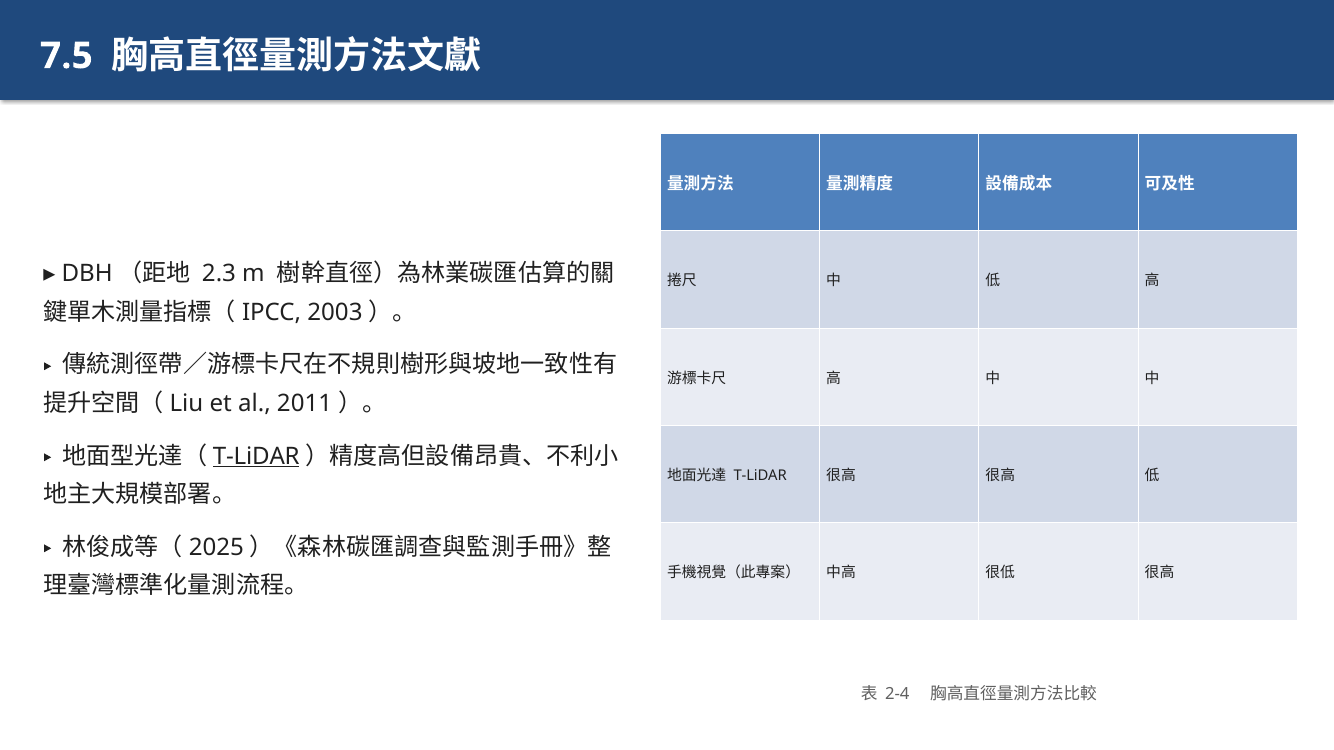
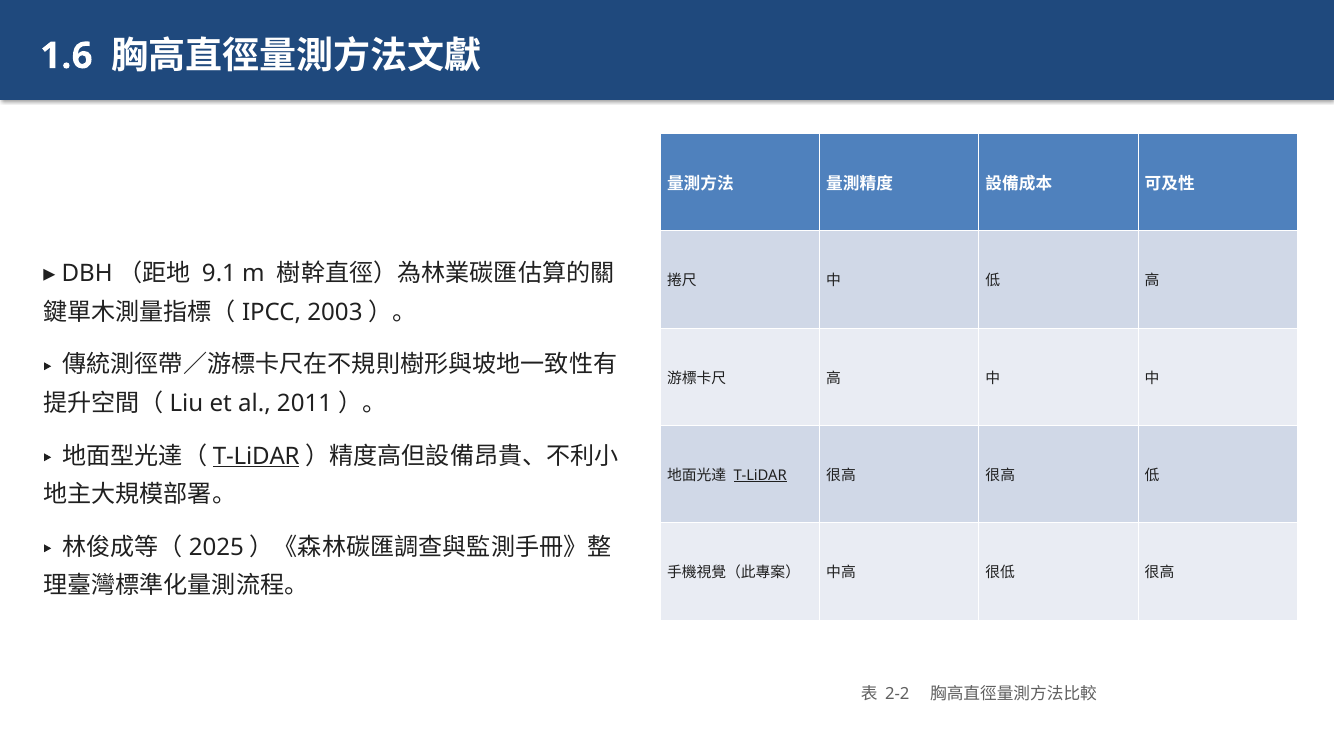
7.5: 7.5 -> 1.6
2.3: 2.3 -> 9.1
T-LiDAR at (760, 476) underline: none -> present
2-4: 2-4 -> 2-2
